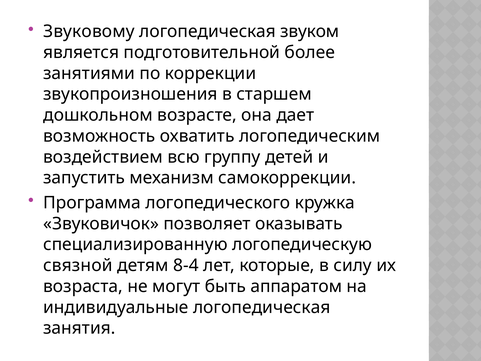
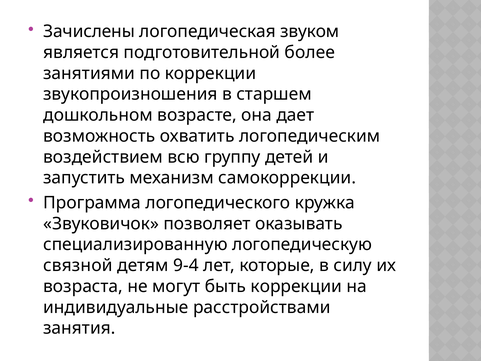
Звуковому: Звуковому -> Зачислены
8-4: 8-4 -> 9-4
быть аппаратом: аппаратом -> коррекции
индивидуальные логопедическая: логопедическая -> расстройствами
